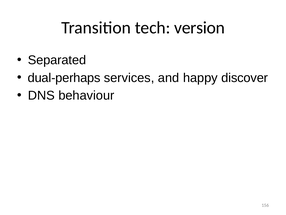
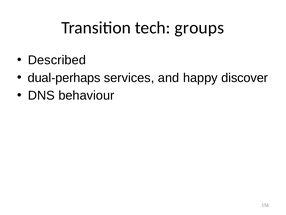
version: version -> groups
Separated: Separated -> Described
